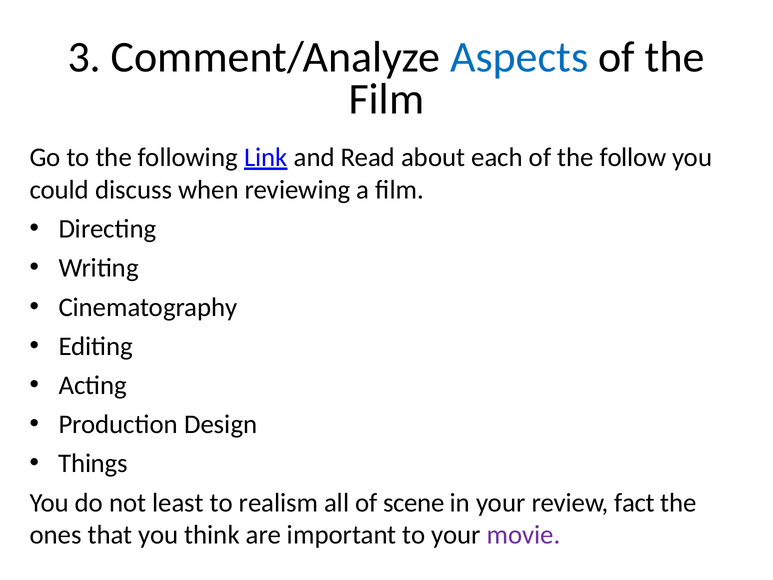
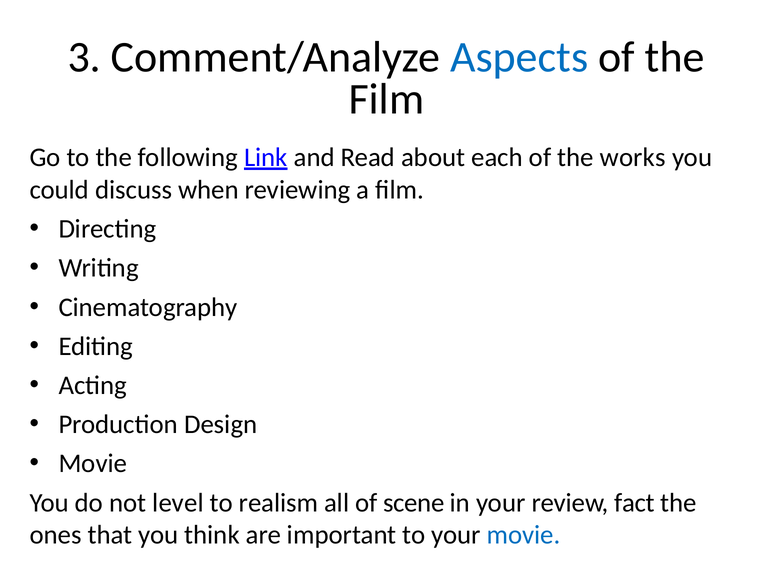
follow: follow -> works
Things at (93, 463): Things -> Movie
least: least -> level
movie at (524, 535) colour: purple -> blue
